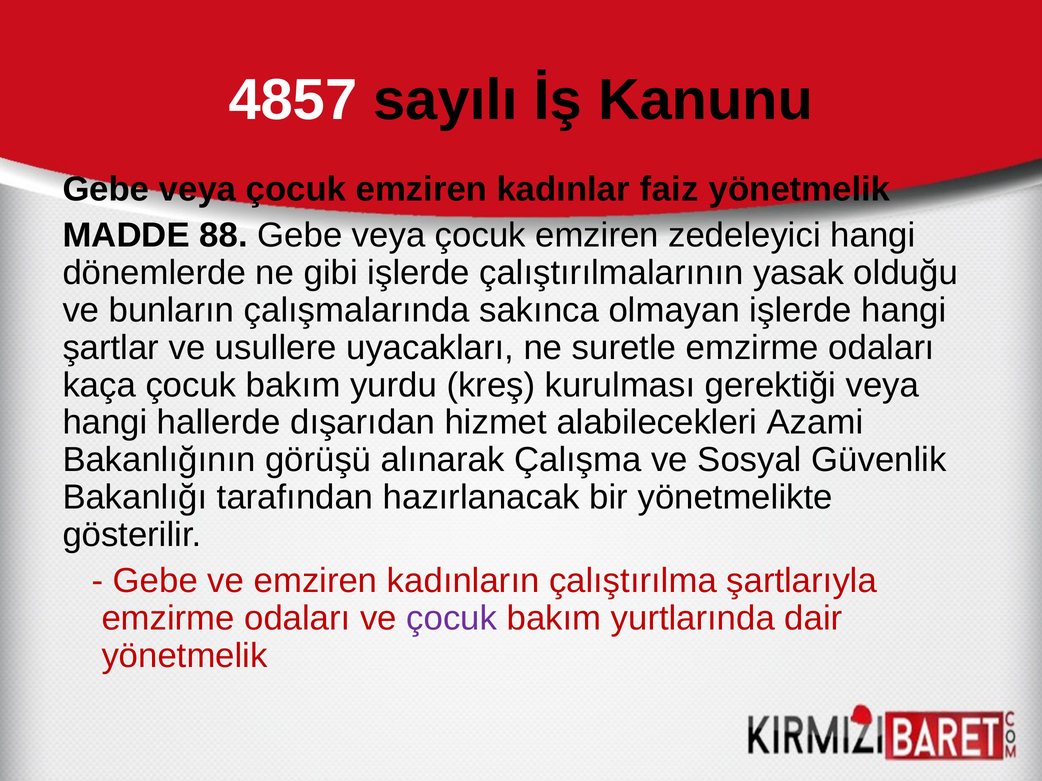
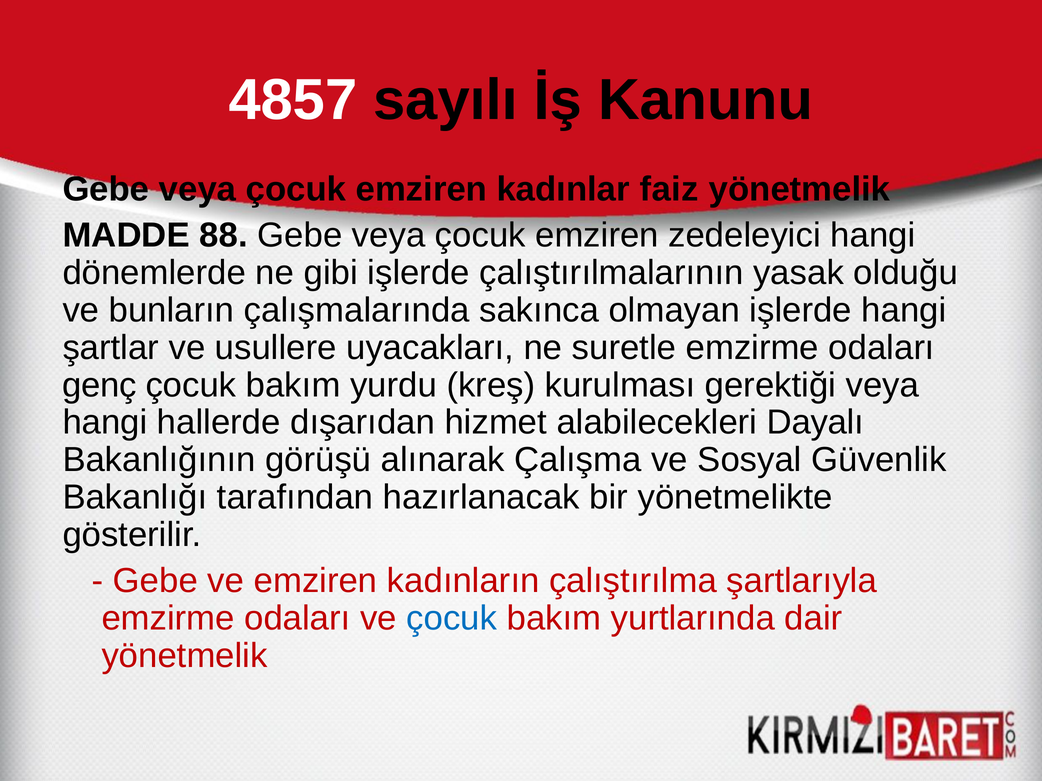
kaça: kaça -> genç
Azami: Azami -> Dayalı
çocuk at (452, 619) colour: purple -> blue
